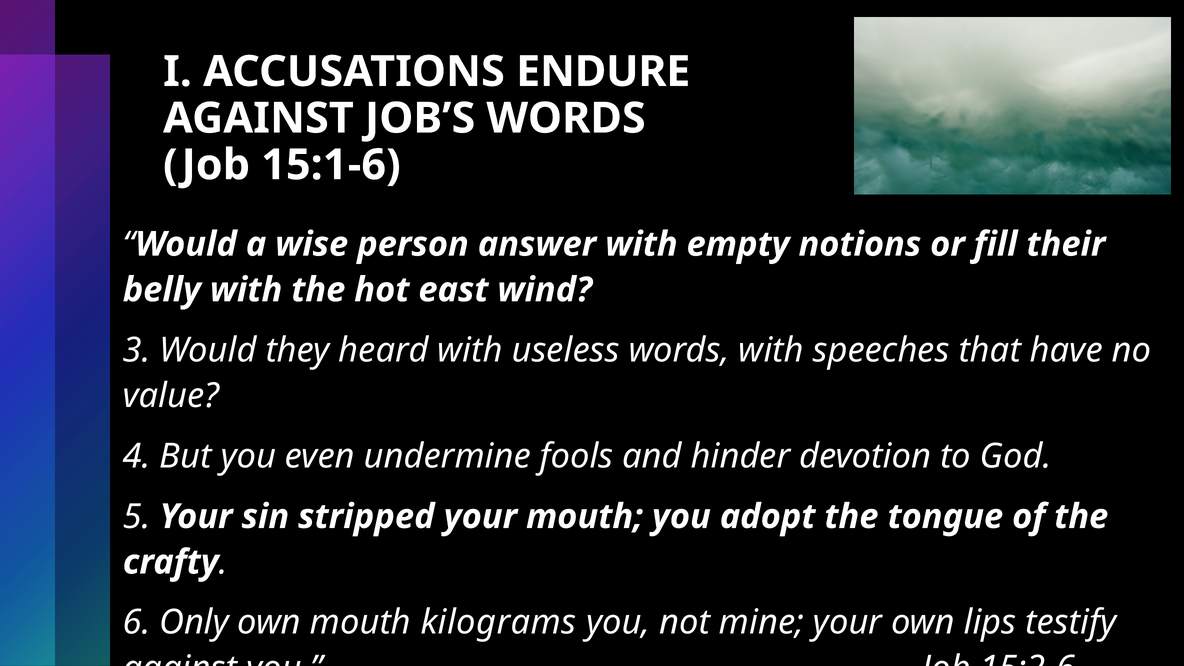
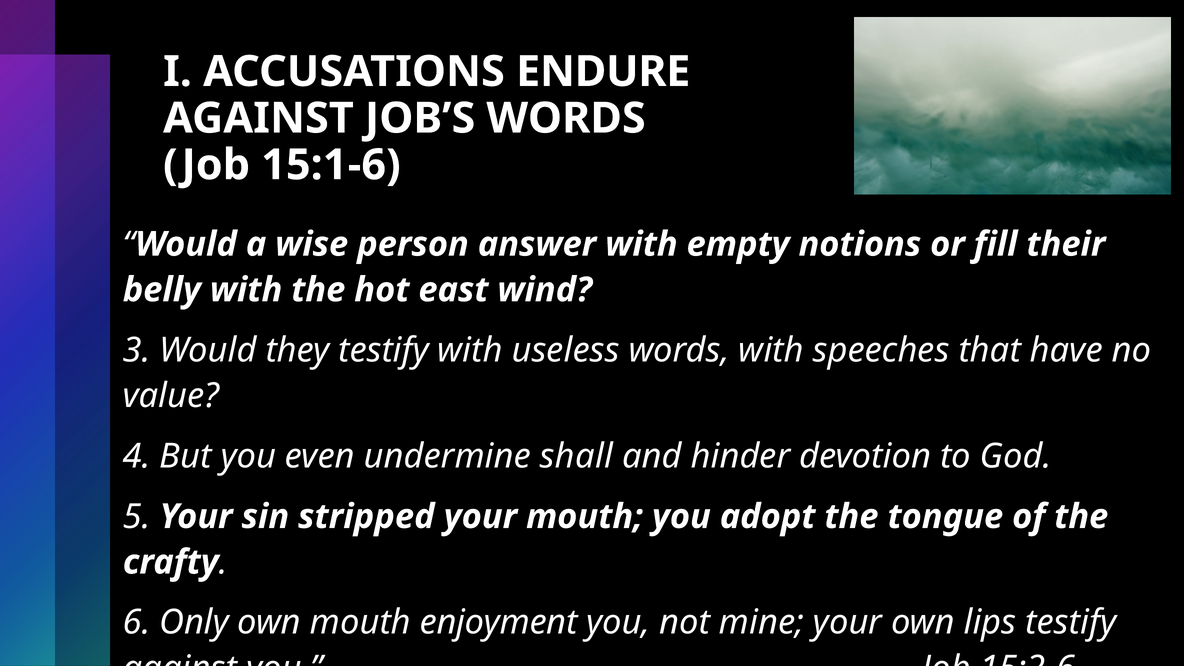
they heard: heard -> testify
fools: fools -> shall
kilograms: kilograms -> enjoyment
